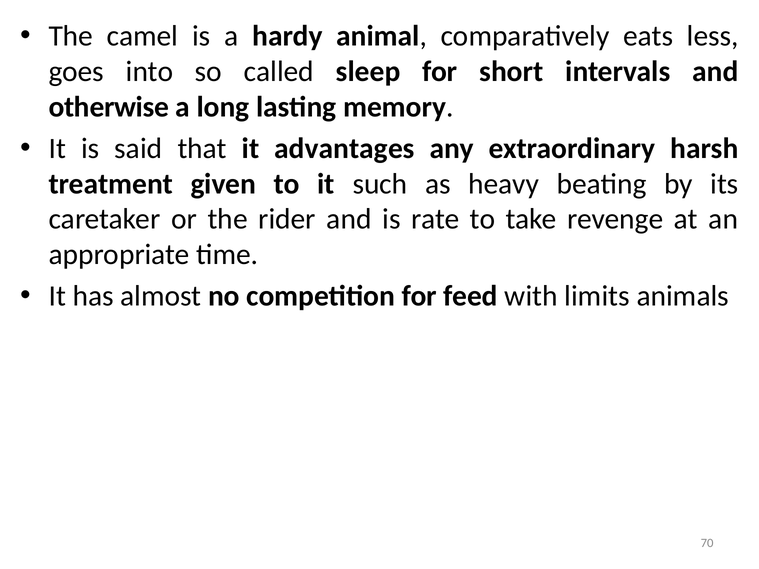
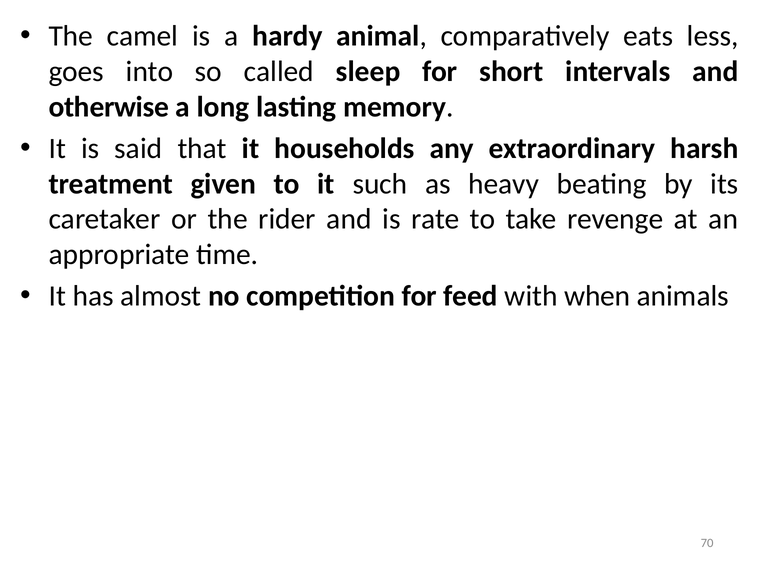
advantages: advantages -> households
limits: limits -> when
